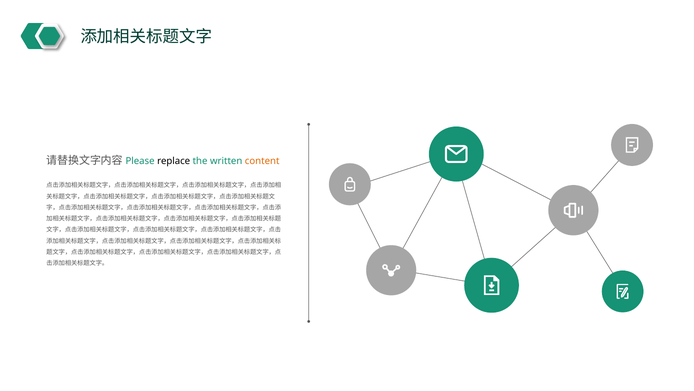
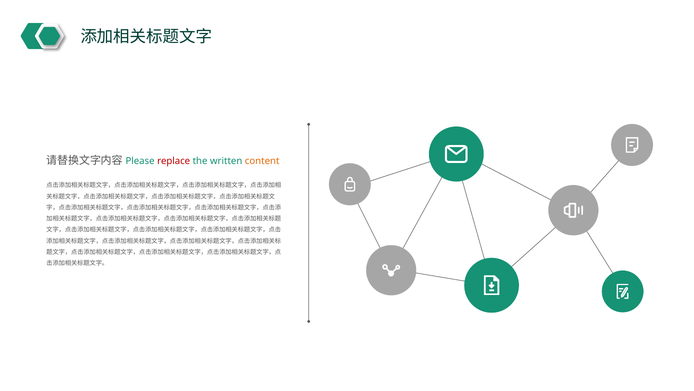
replace colour: black -> red
